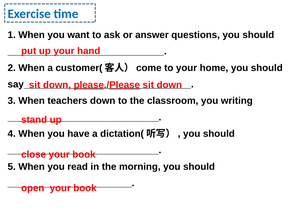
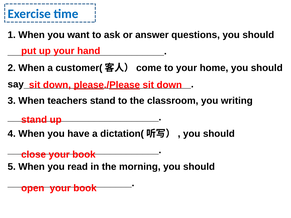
teachers down: down -> stand
